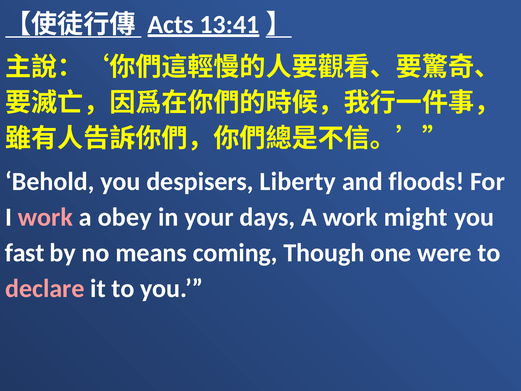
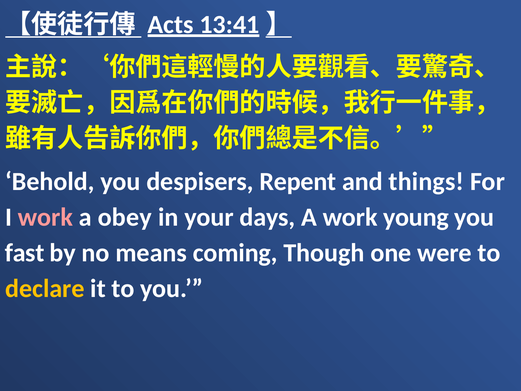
Liberty: Liberty -> Repent
floods: floods -> things
might: might -> young
declare colour: pink -> yellow
